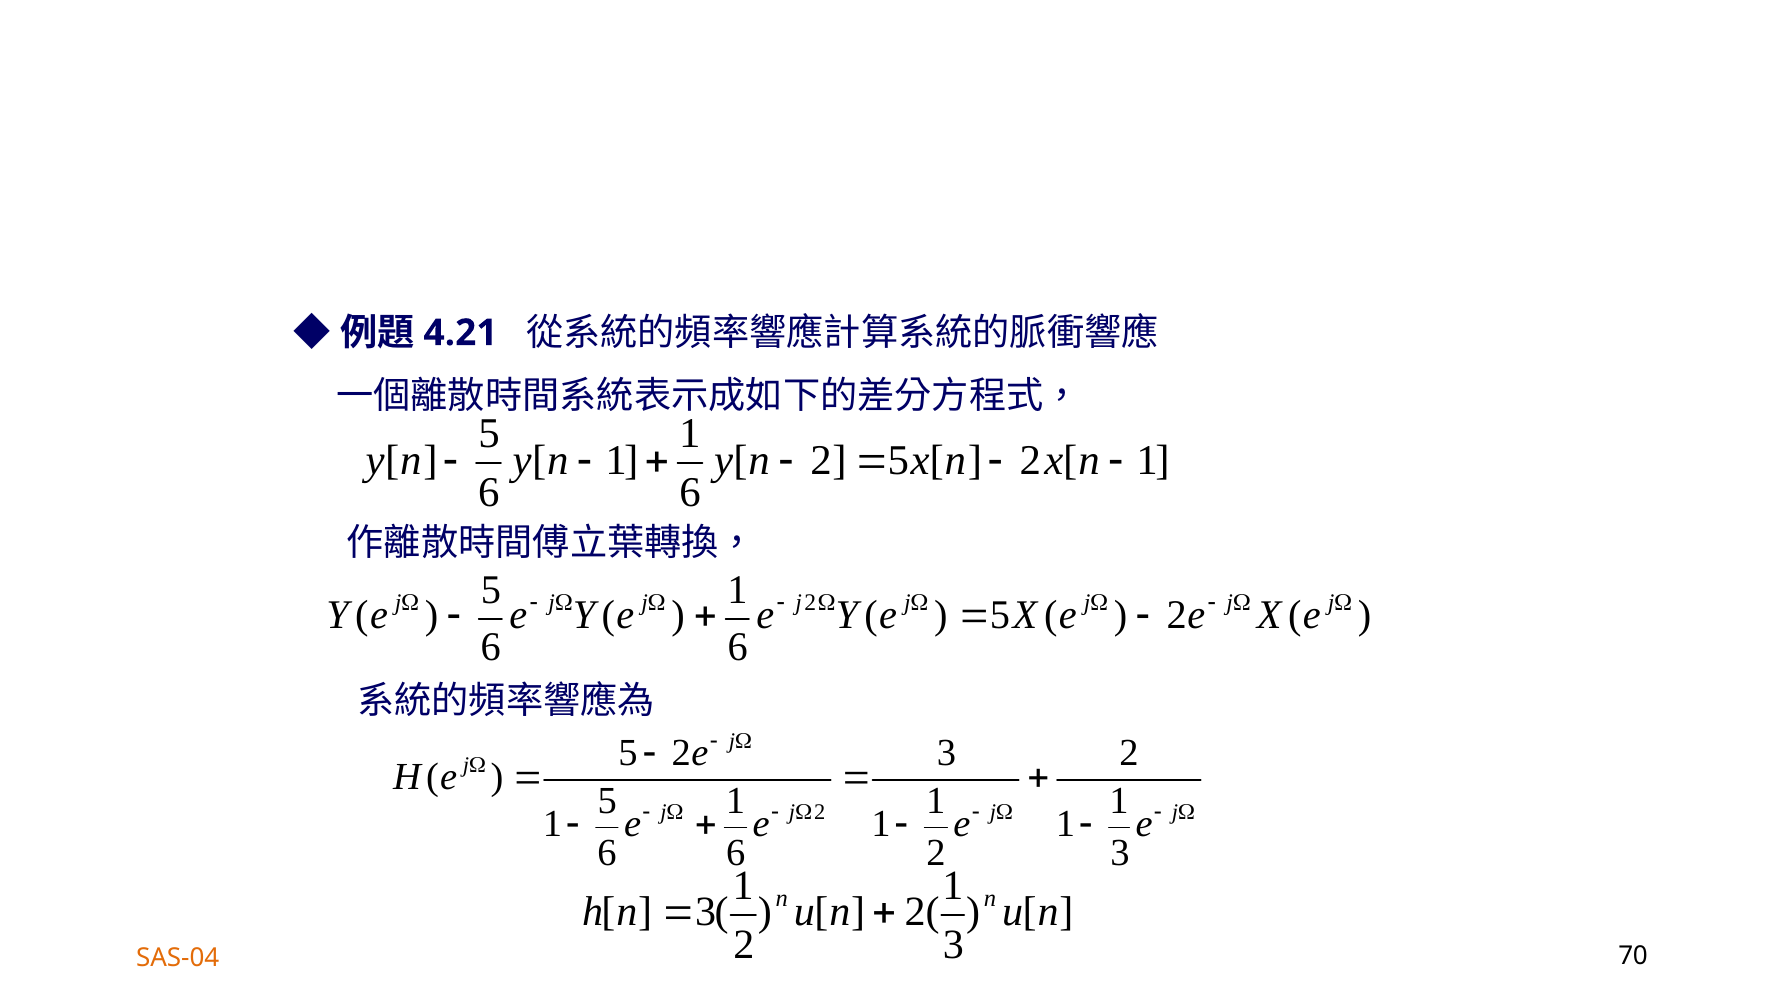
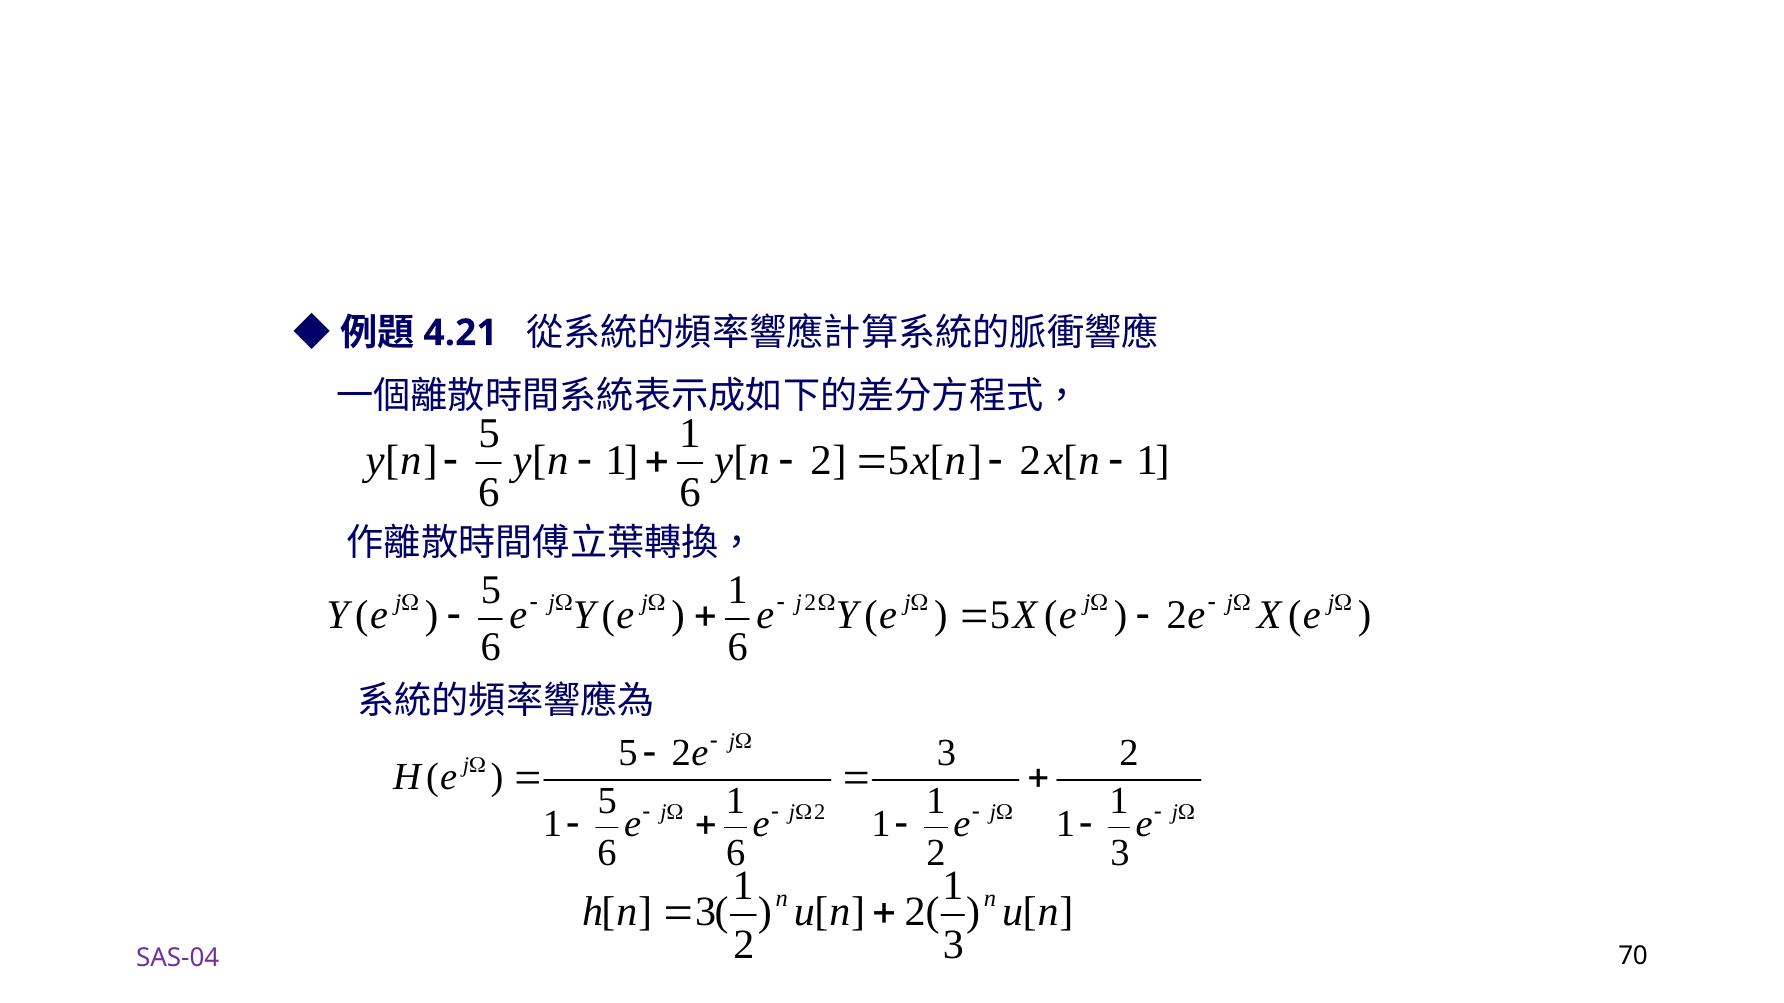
SAS-04 colour: orange -> purple
